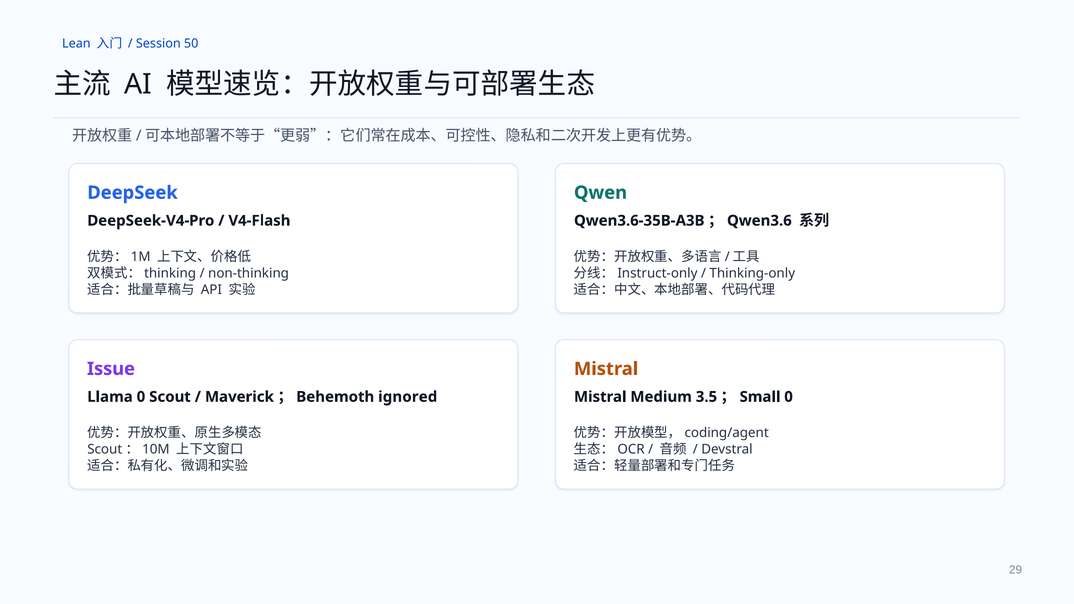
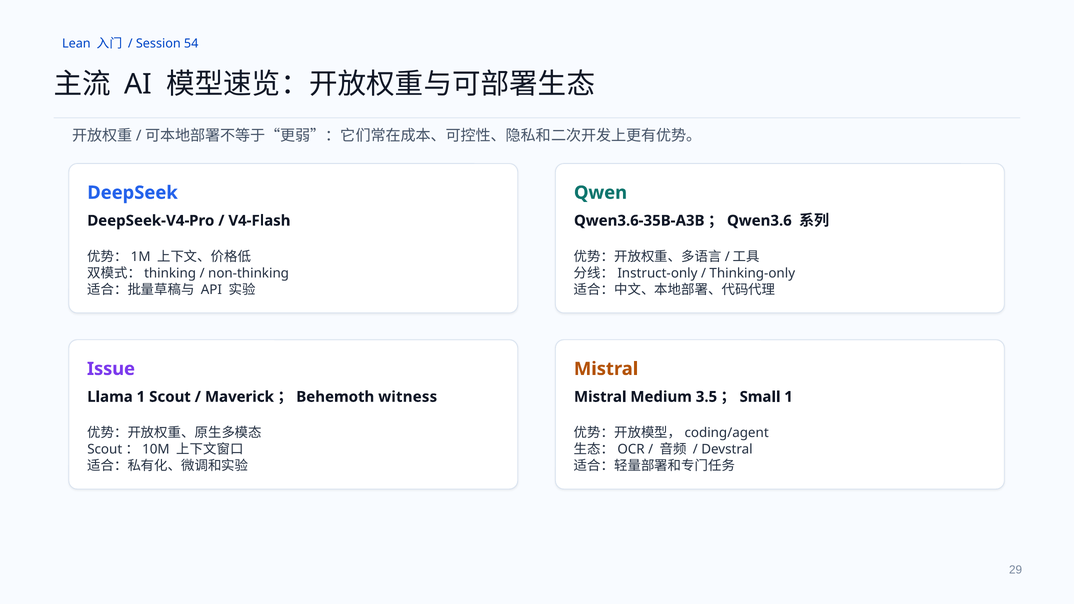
50: 50 -> 54
Llama 0: 0 -> 1
ignored: ignored -> witness
0 at (789, 397): 0 -> 1
